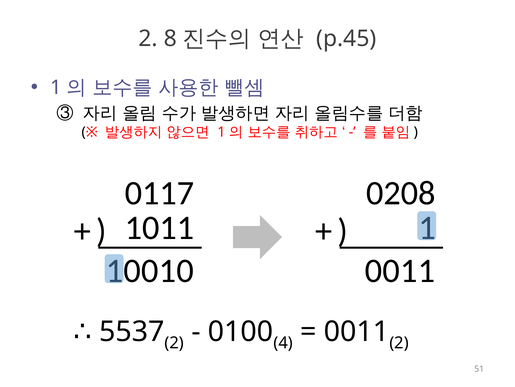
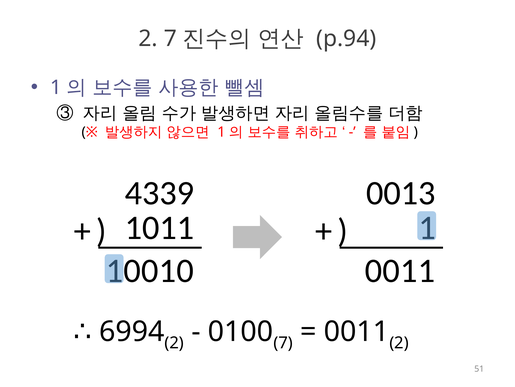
2 8: 8 -> 7
p.45: p.45 -> p.94
0117: 0117 -> 4339
0208: 0208 -> 0013
5537: 5537 -> 6994
4 at (283, 342): 4 -> 7
